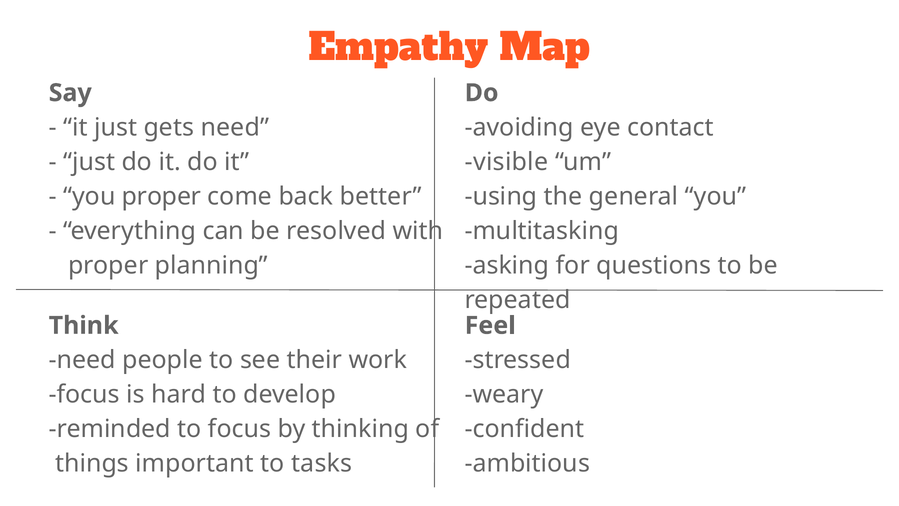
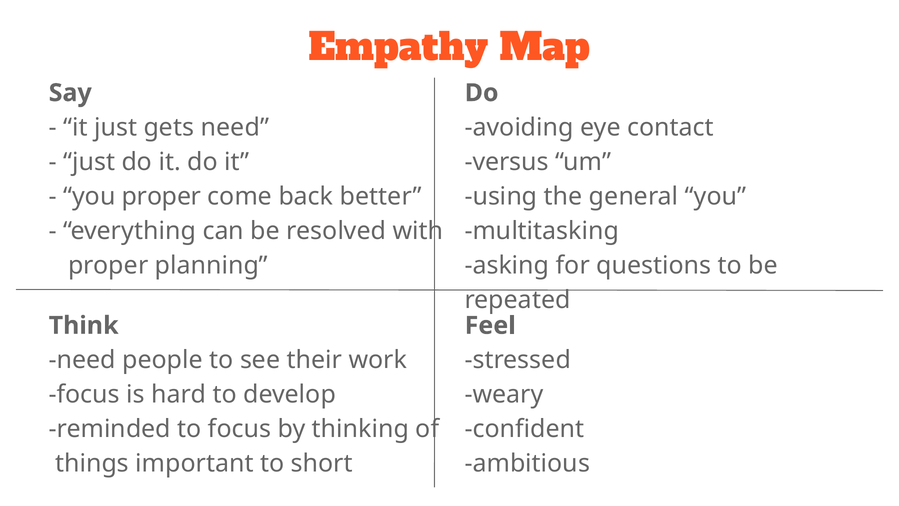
visible: visible -> versus
tasks: tasks -> short
